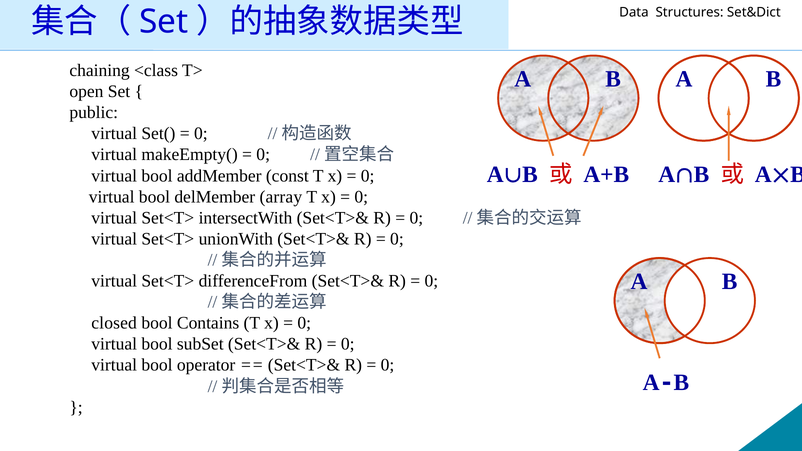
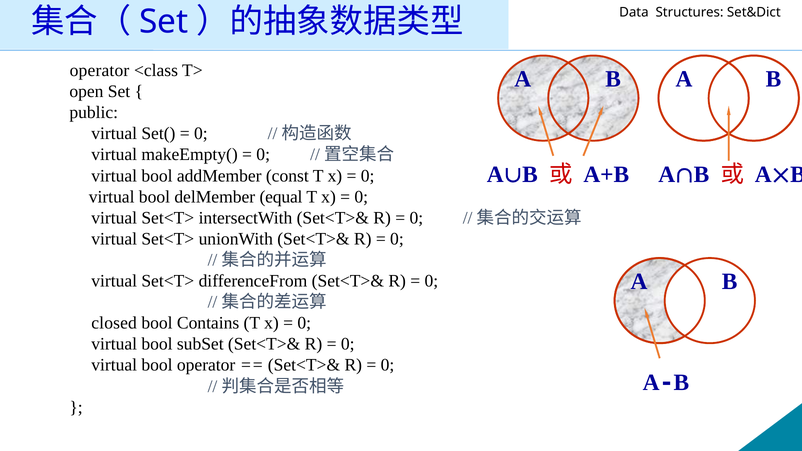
chaining at (100, 71): chaining -> operator
array: array -> equal
